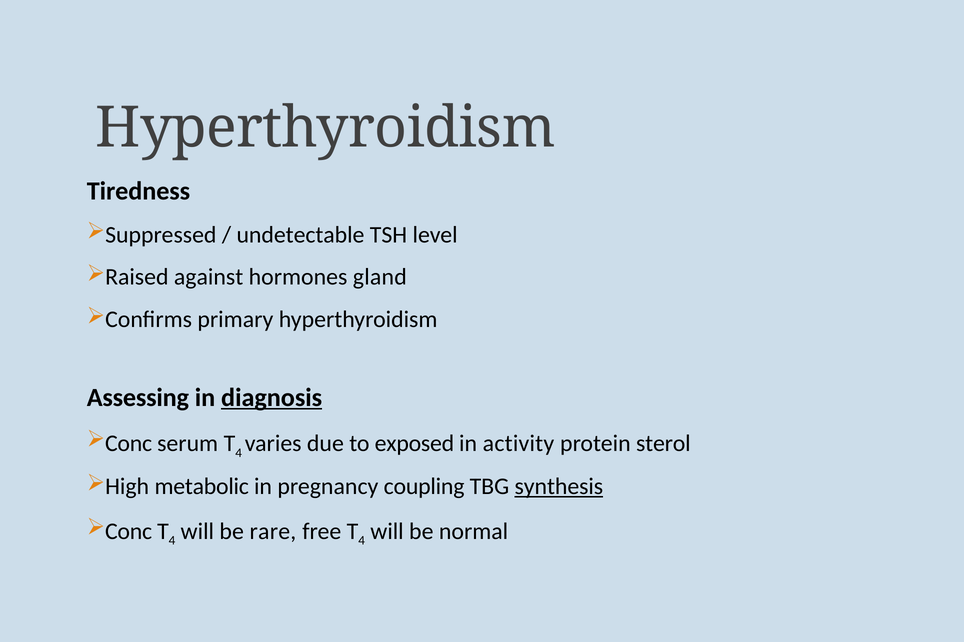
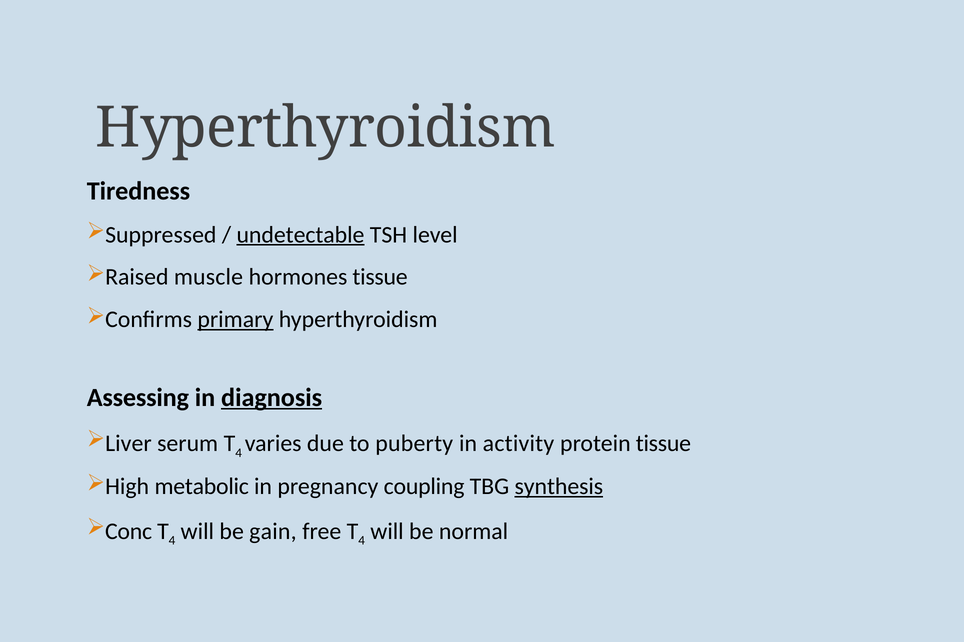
undetectable underline: none -> present
against: against -> muscle
hormones gland: gland -> tissue
primary underline: none -> present
Conc at (129, 444): Conc -> Liver
exposed: exposed -> puberty
protein sterol: sterol -> tissue
rare: rare -> gain
